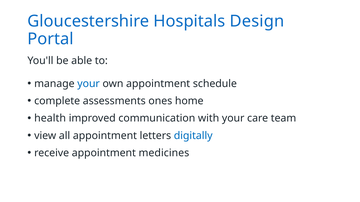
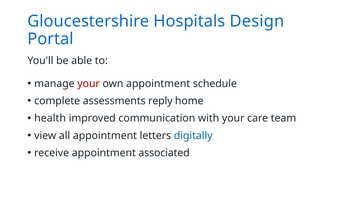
your at (89, 84) colour: blue -> red
ones: ones -> reply
medicines: medicines -> associated
